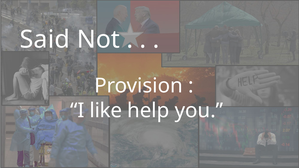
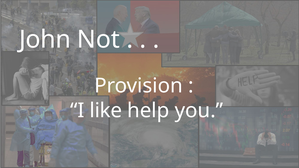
Said: Said -> John
